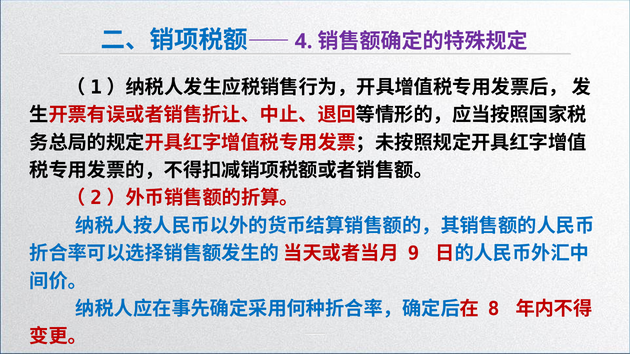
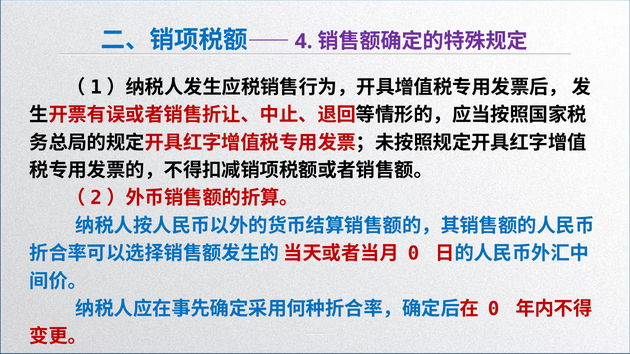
9 at (413, 254): 9 -> 0
8 at (494, 309): 8 -> 0
